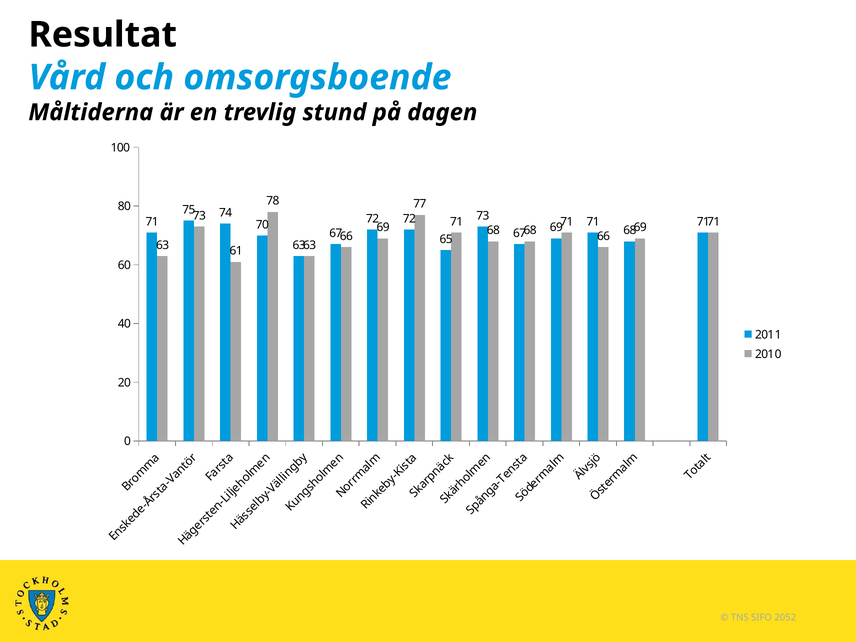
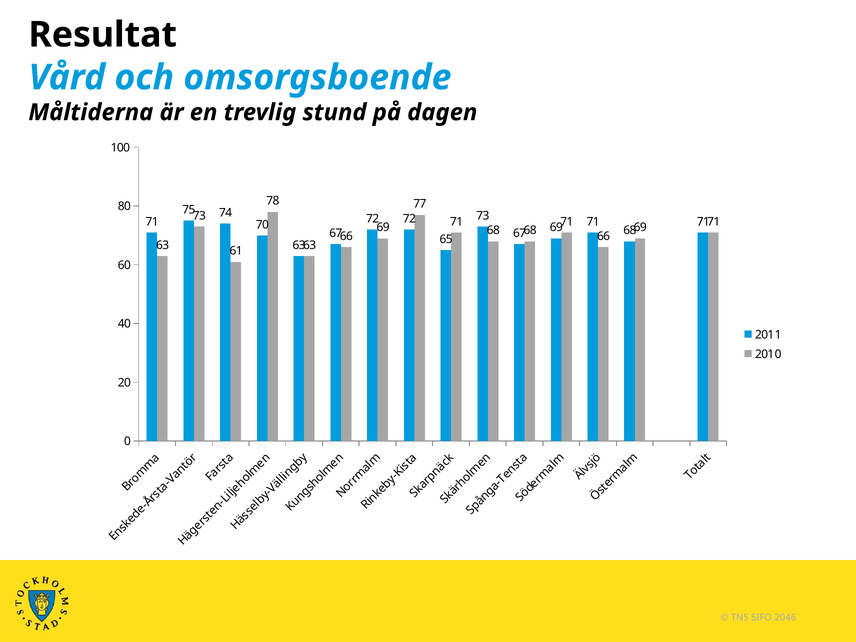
2052: 2052 -> 2046
